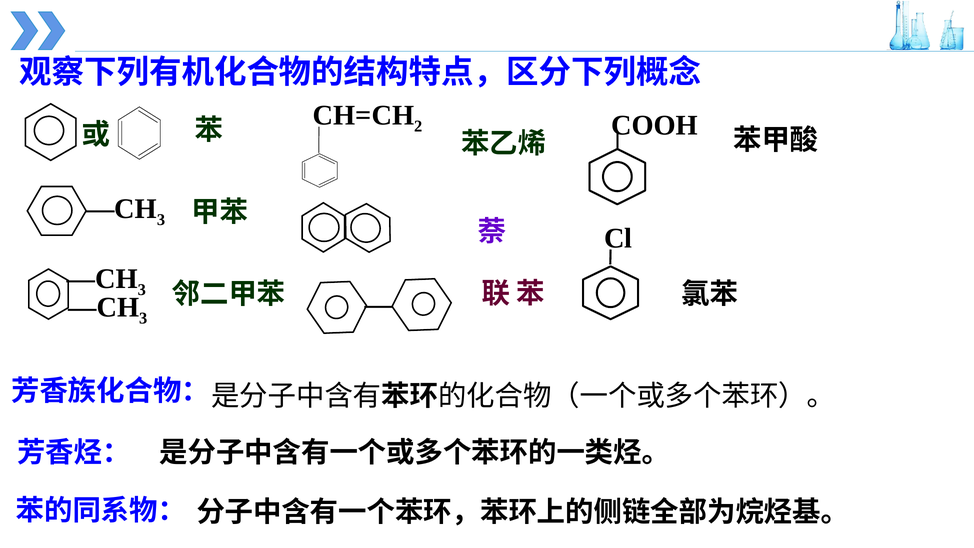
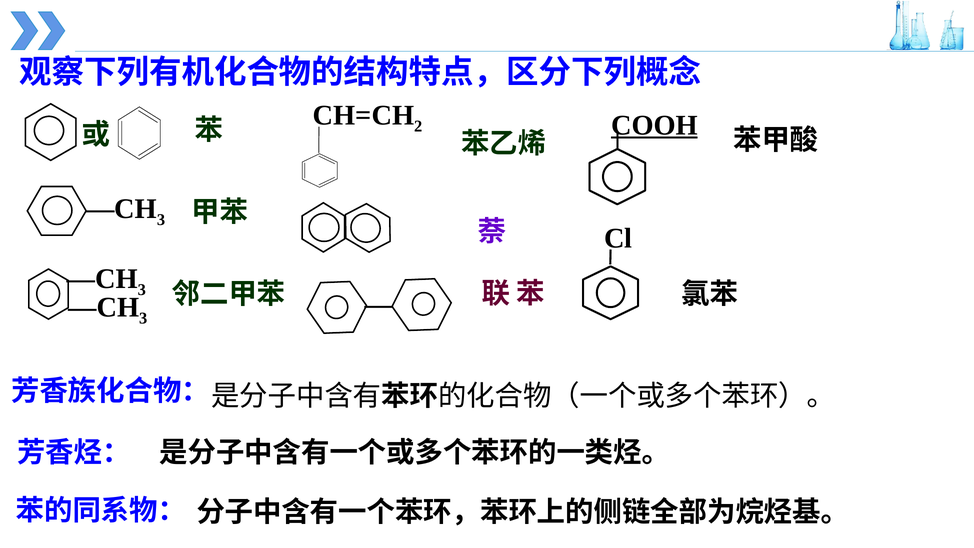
COOH underline: none -> present
